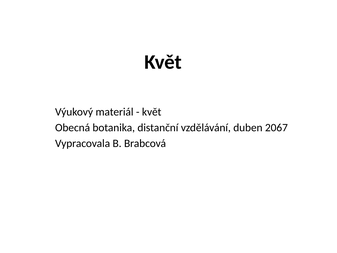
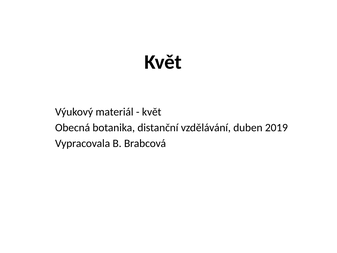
2067: 2067 -> 2019
